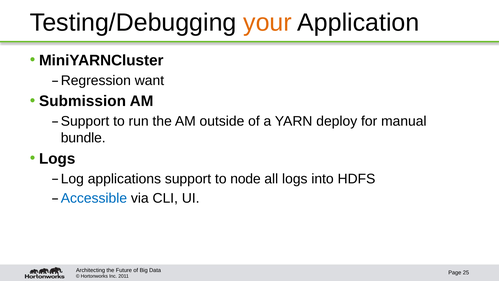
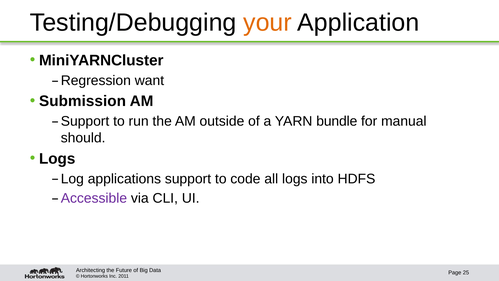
deploy: deploy -> bundle
bundle: bundle -> should
node: node -> code
Accessible colour: blue -> purple
